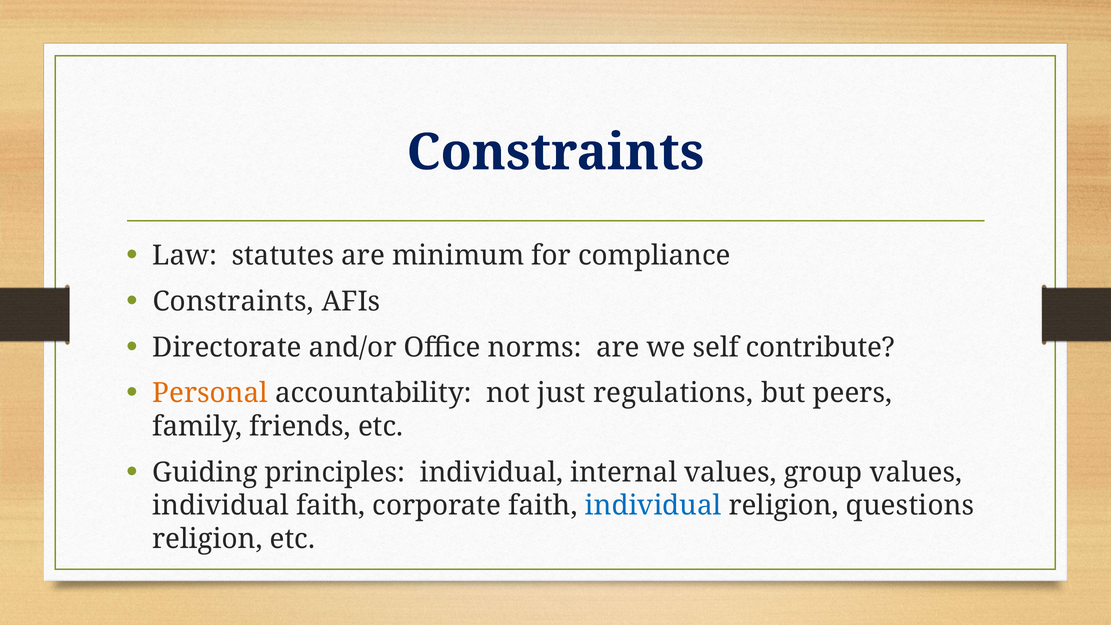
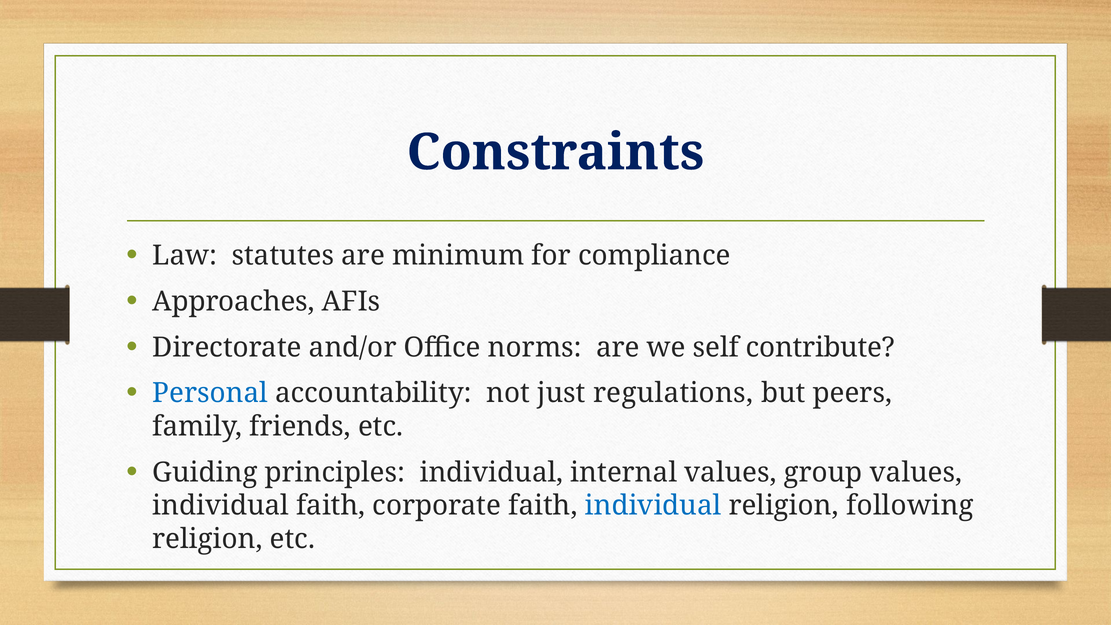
Constraints at (233, 302): Constraints -> Approaches
Personal colour: orange -> blue
questions: questions -> following
